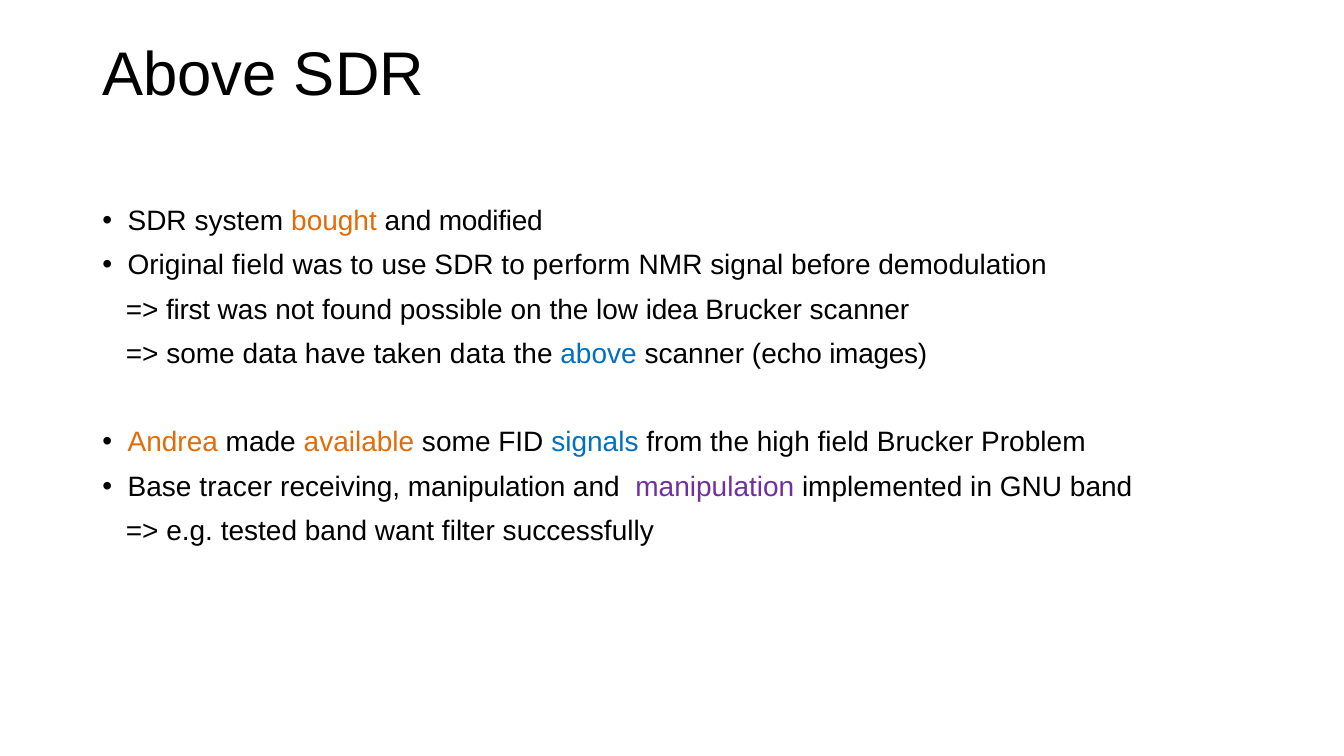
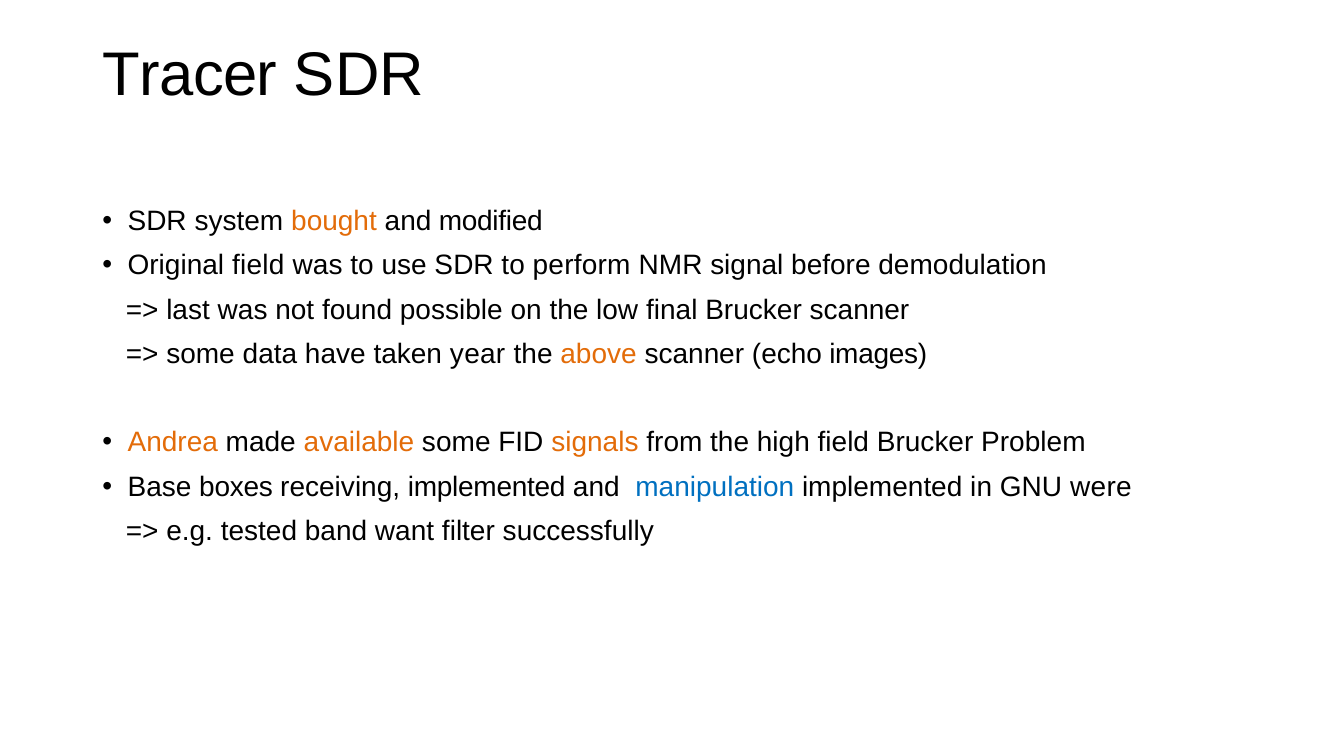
Above at (190, 75): Above -> Tracer
first: first -> last
idea: idea -> final
taken data: data -> year
above at (599, 354) colour: blue -> orange
signals colour: blue -> orange
tracer: tracer -> boxes
receiving manipulation: manipulation -> implemented
manipulation at (715, 487) colour: purple -> blue
GNU band: band -> were
